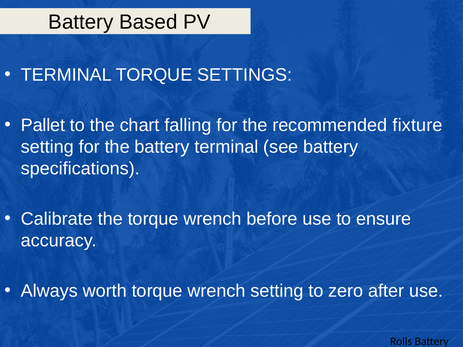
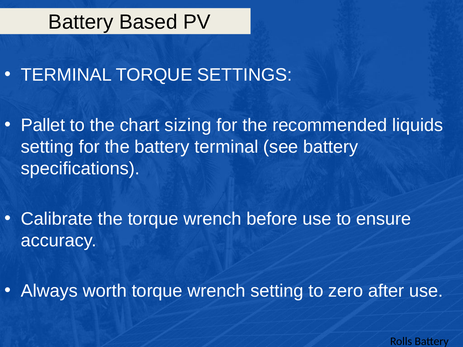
falling: falling -> sizing
fixture: fixture -> liquids
